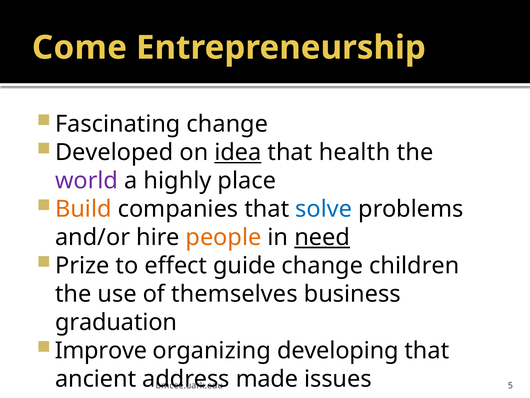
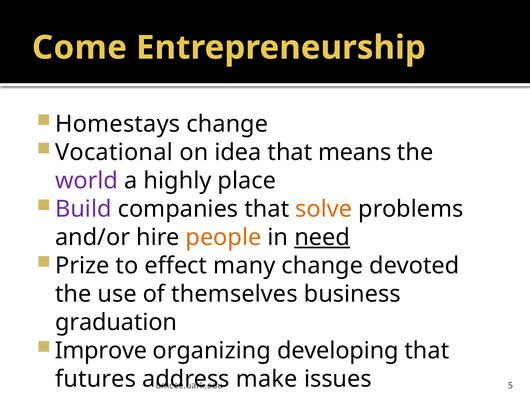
Fascinating: Fascinating -> Homestays
Developed: Developed -> Vocational
idea underline: present -> none
health: health -> means
Build colour: orange -> purple
solve colour: blue -> orange
guide: guide -> many
children: children -> devoted
ancient: ancient -> futures
made: made -> make
